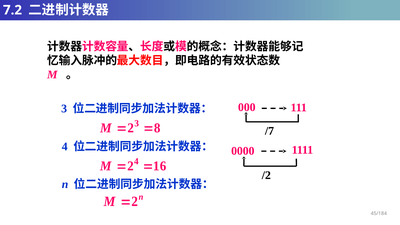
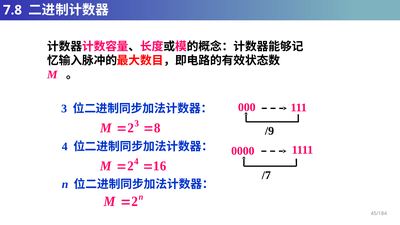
7.2: 7.2 -> 7.8
/7: /7 -> /9
/2: /2 -> /7
